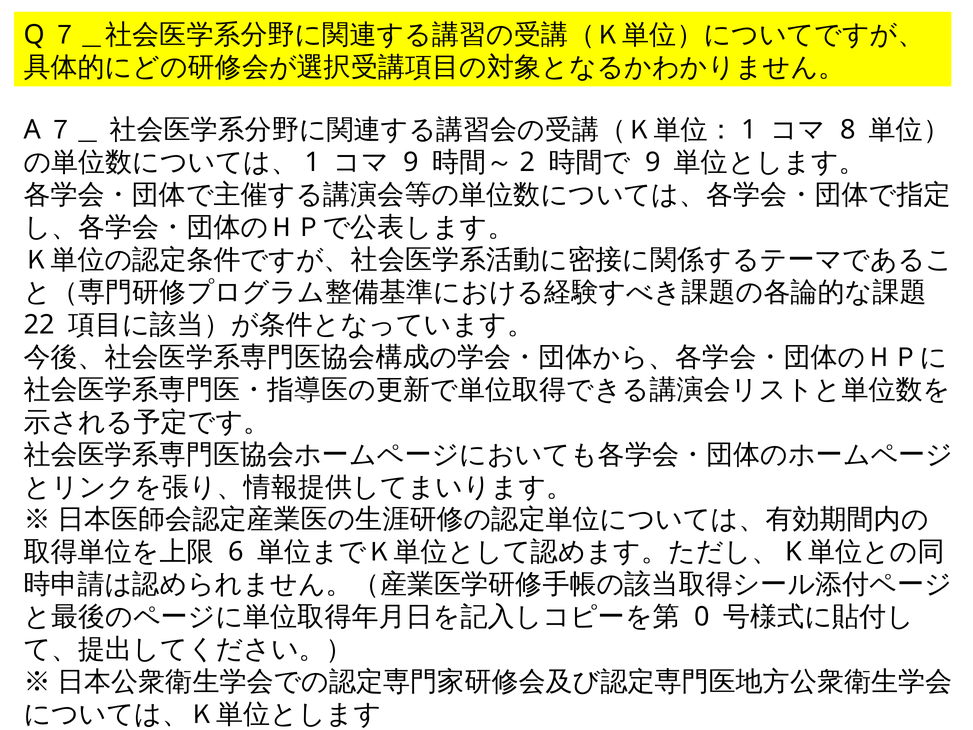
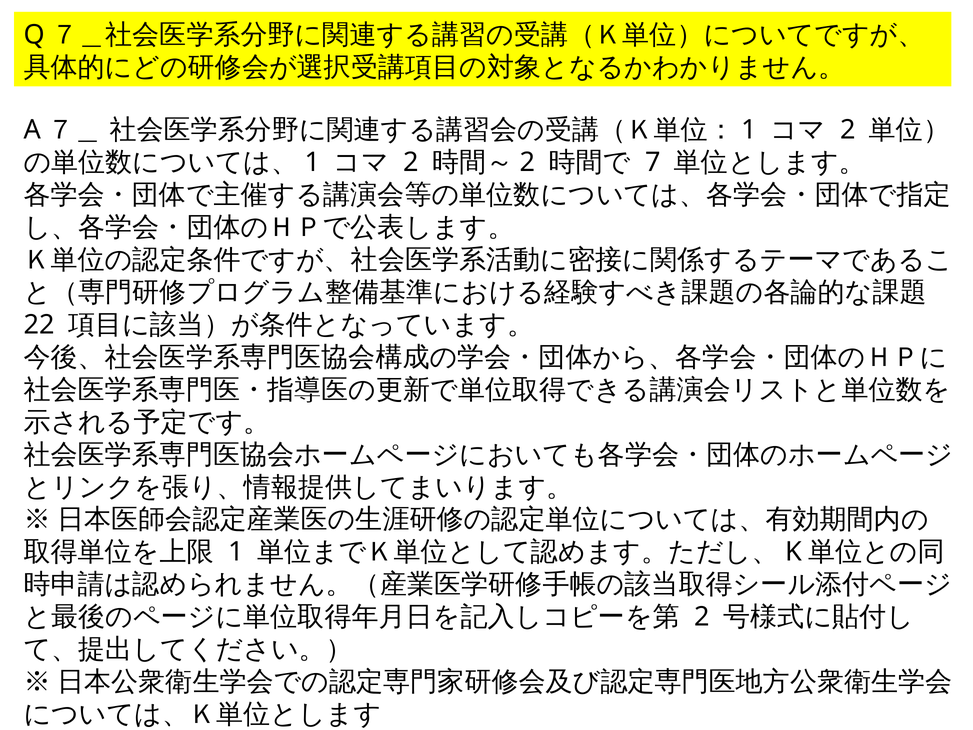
8 at (848, 130): 8 -> 2
9 at (411, 162): 9 -> 2
9 at (653, 162): 9 -> 7
6: 6 -> 1
0 at (702, 617): 0 -> 2
